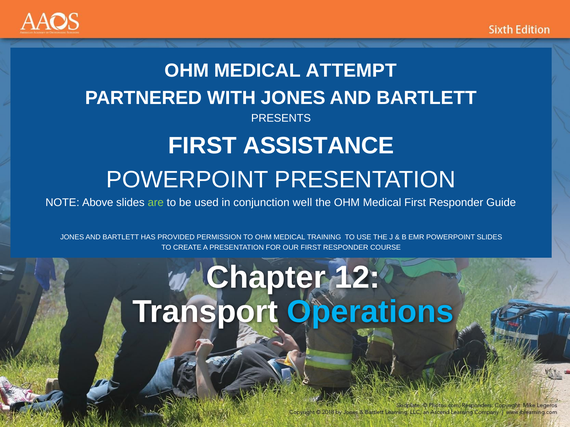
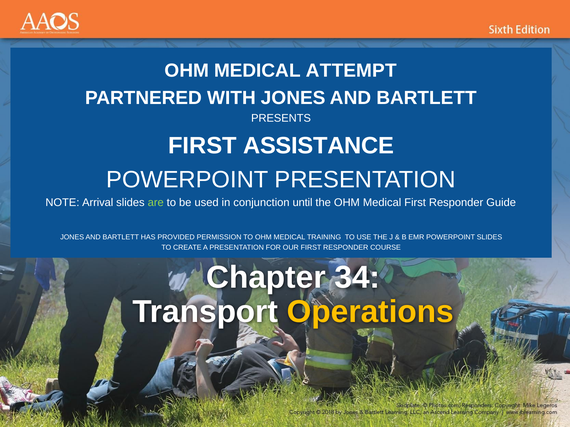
Above: Above -> Arrival
well: well -> until
12: 12 -> 34
Operations colour: light blue -> yellow
